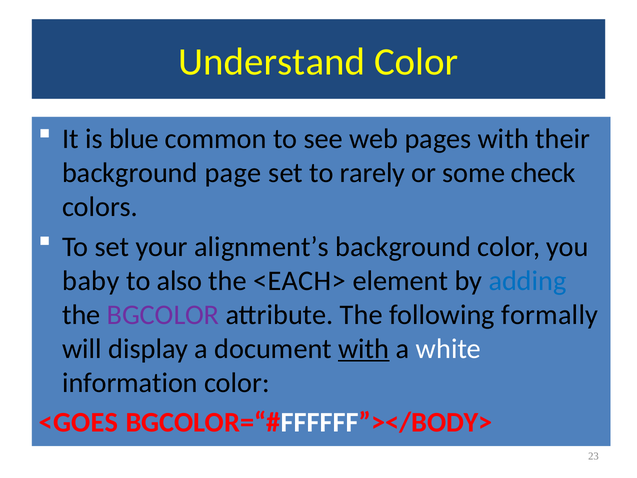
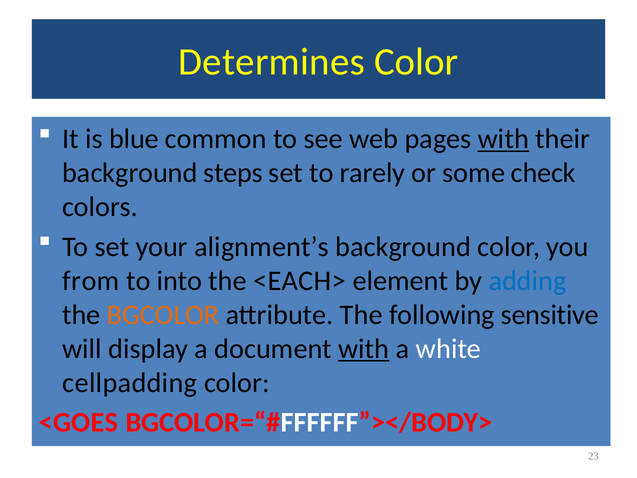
Understand: Understand -> Determines
with at (503, 139) underline: none -> present
page: page -> steps
baby: baby -> from
also: also -> into
BGCOLOR colour: purple -> orange
formally: formally -> sensitive
information: information -> cellpadding
